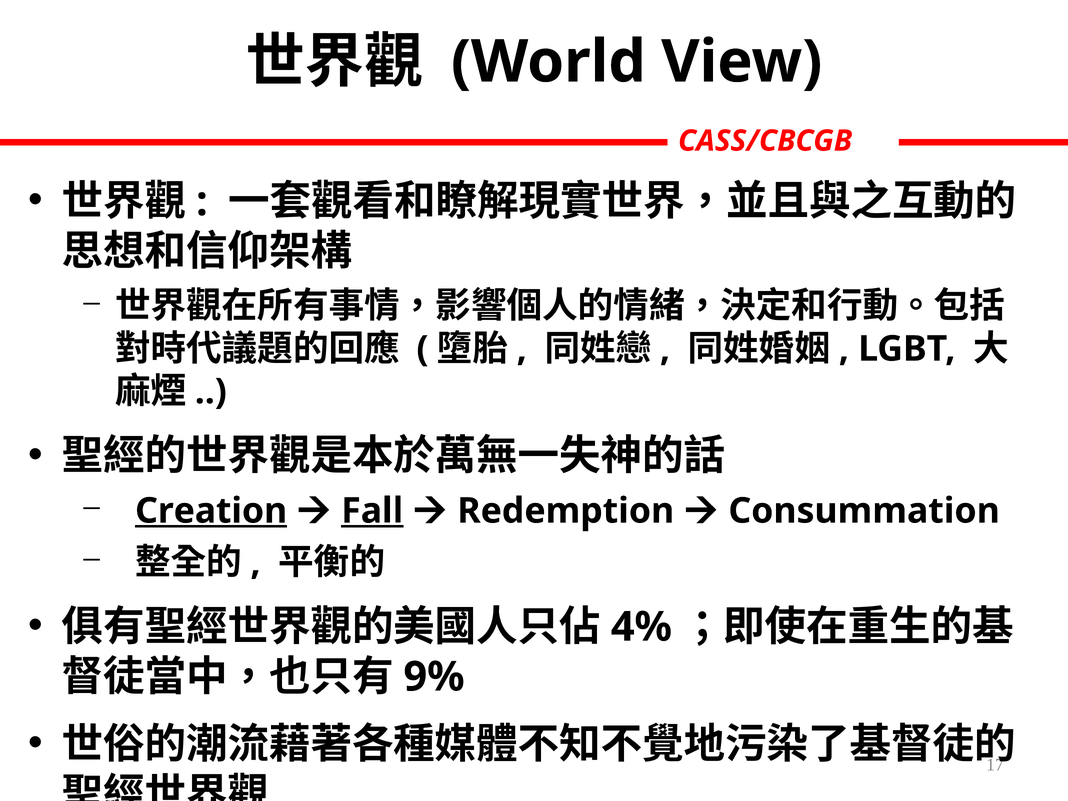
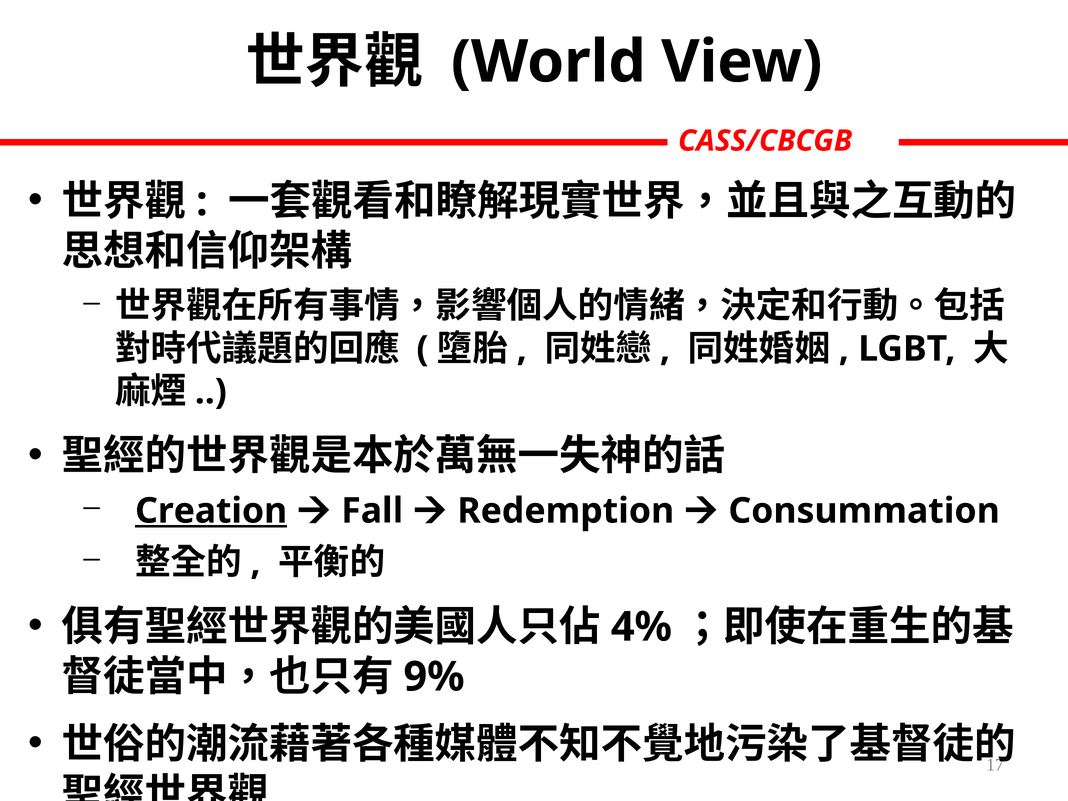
Fall underline: present -> none
